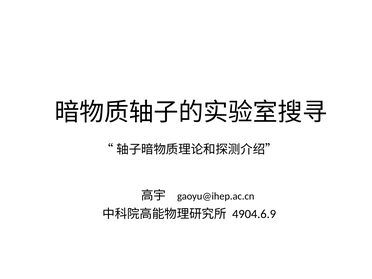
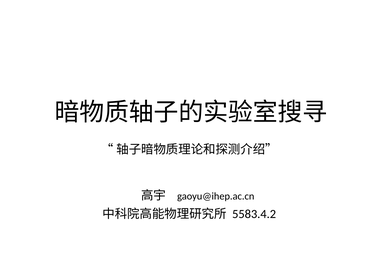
4904.6.9: 4904.6.9 -> 5583.4.2
